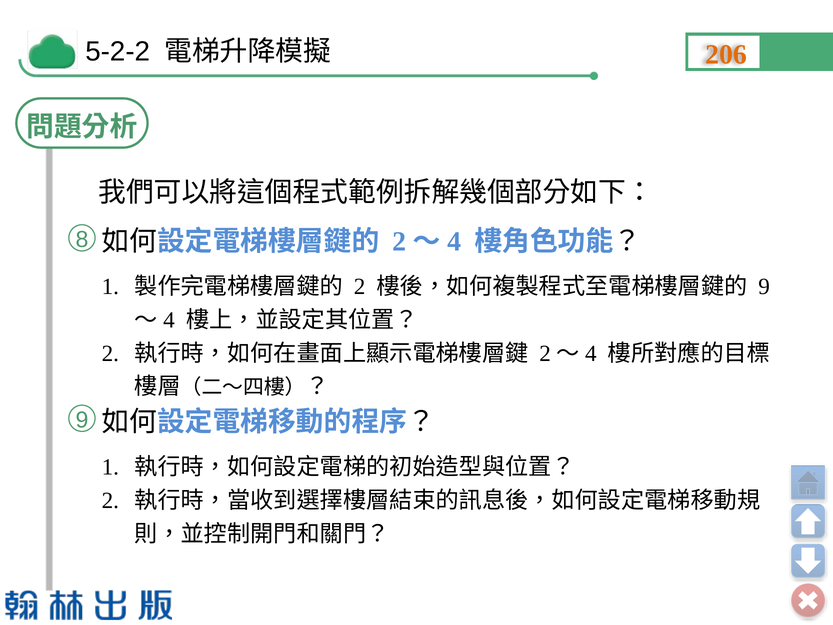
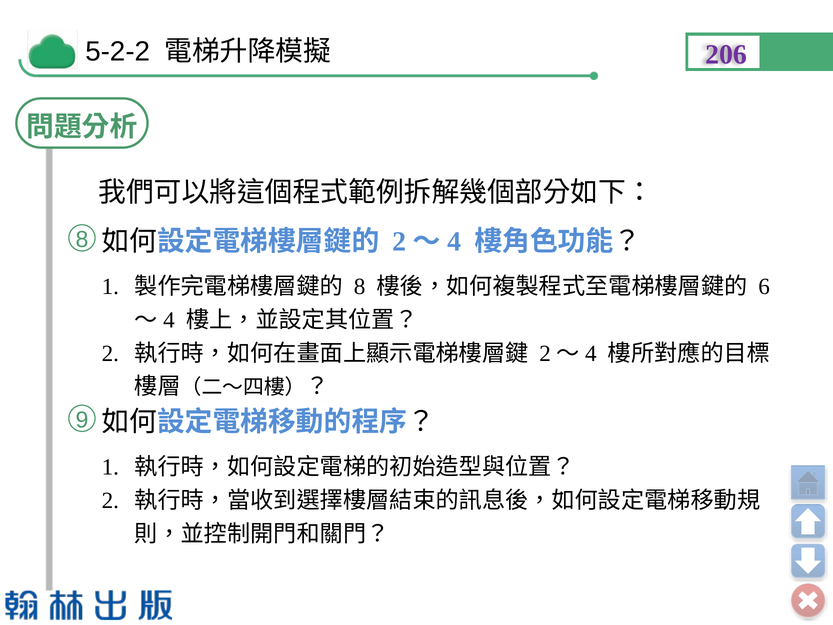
206 colour: orange -> purple
2 at (360, 287): 2 -> 8
9 at (764, 287): 9 -> 6
